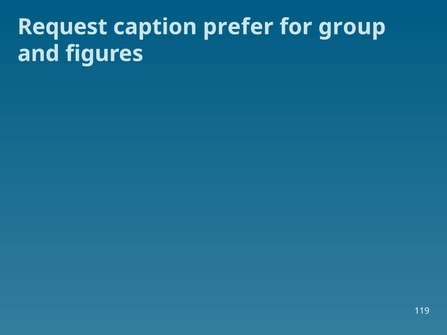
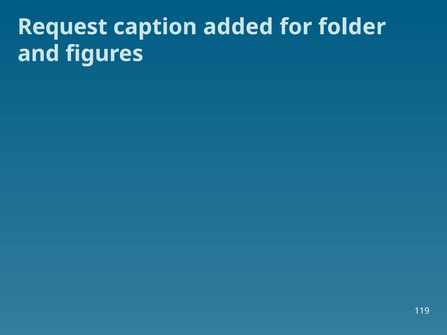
prefer: prefer -> added
group: group -> folder
